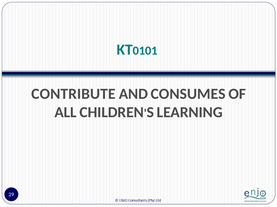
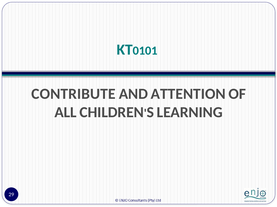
CONSUMES: CONSUMES -> ATTENTION
